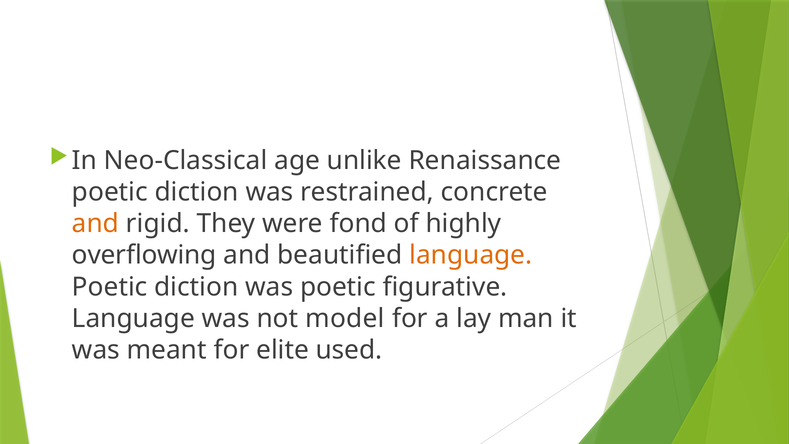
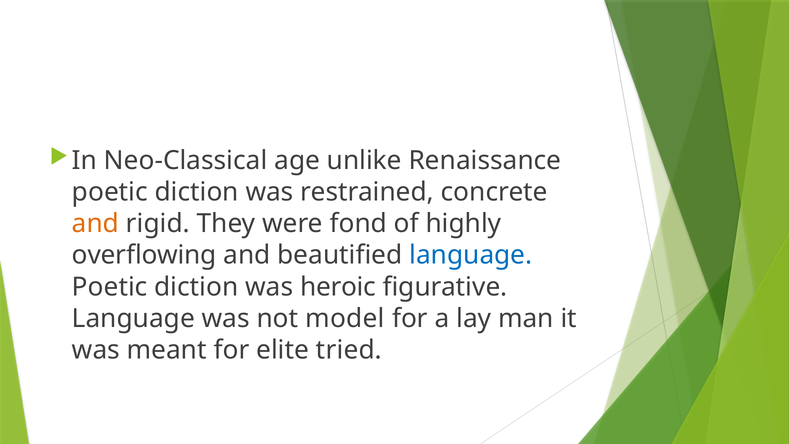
language at (471, 255) colour: orange -> blue
was poetic: poetic -> heroic
used: used -> tried
